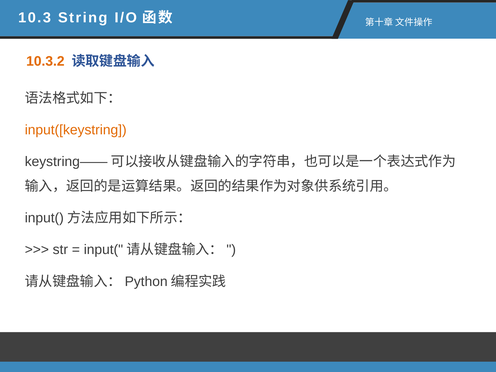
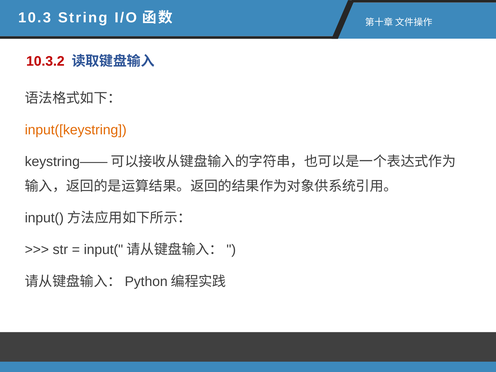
10.3.2 colour: orange -> red
